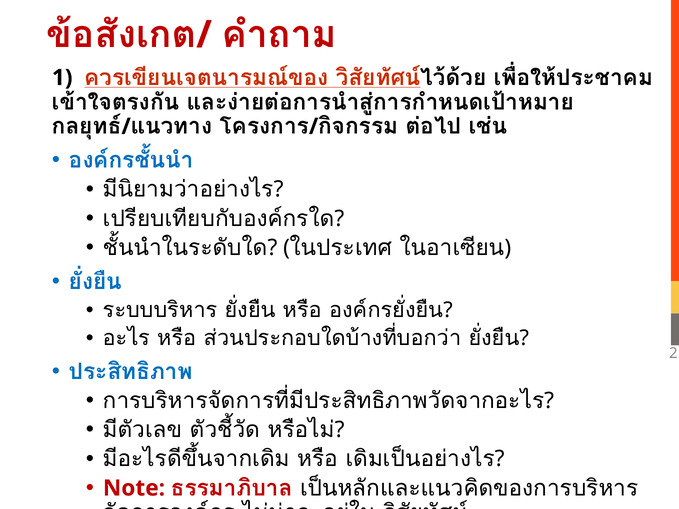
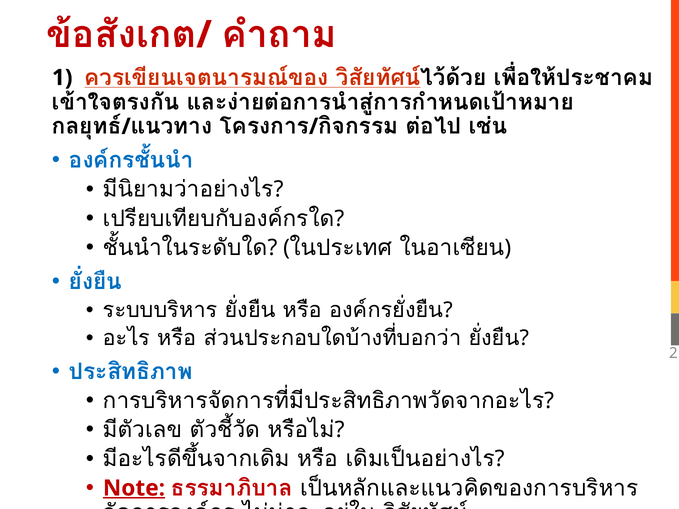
Note underline: none -> present
